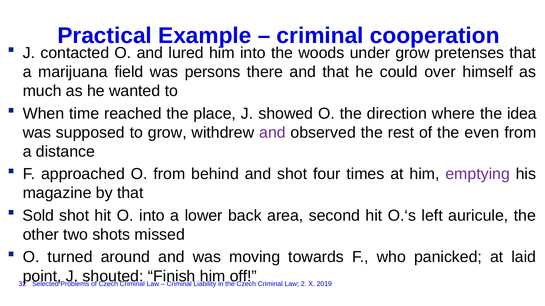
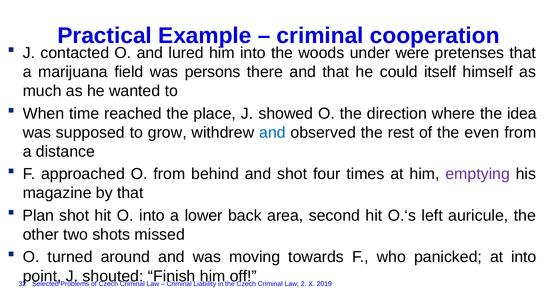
under grow: grow -> were
over: over -> itself
and at (272, 133) colour: purple -> blue
Sold: Sold -> Plan
at laid: laid -> into
